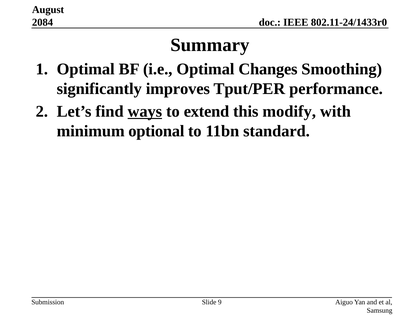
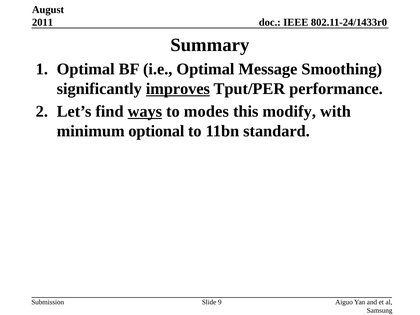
2084: 2084 -> 2011
Changes: Changes -> Message
improves underline: none -> present
extend: extend -> modes
